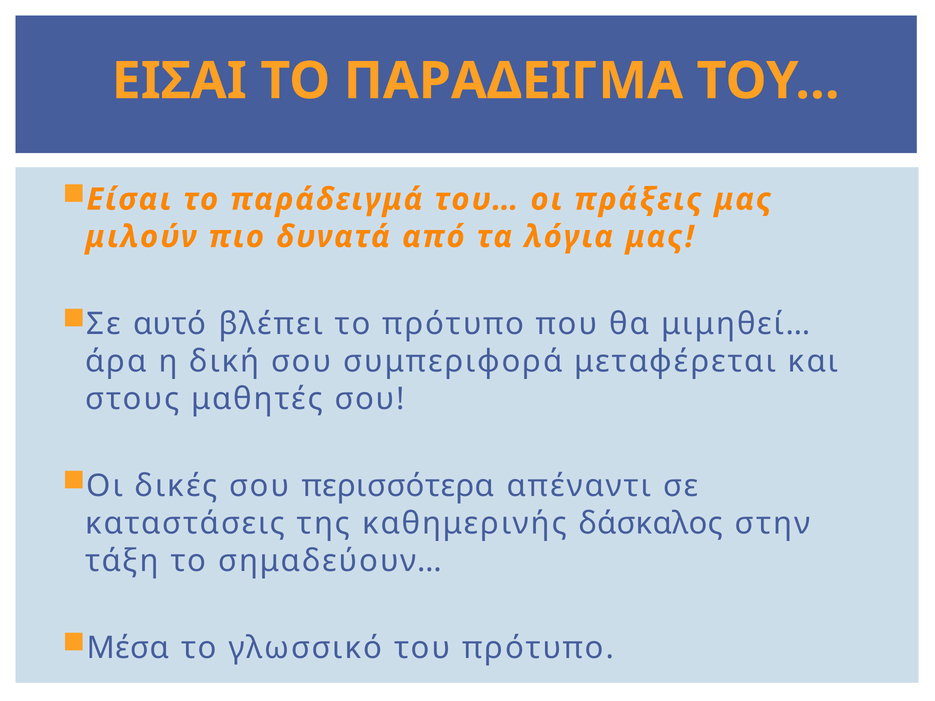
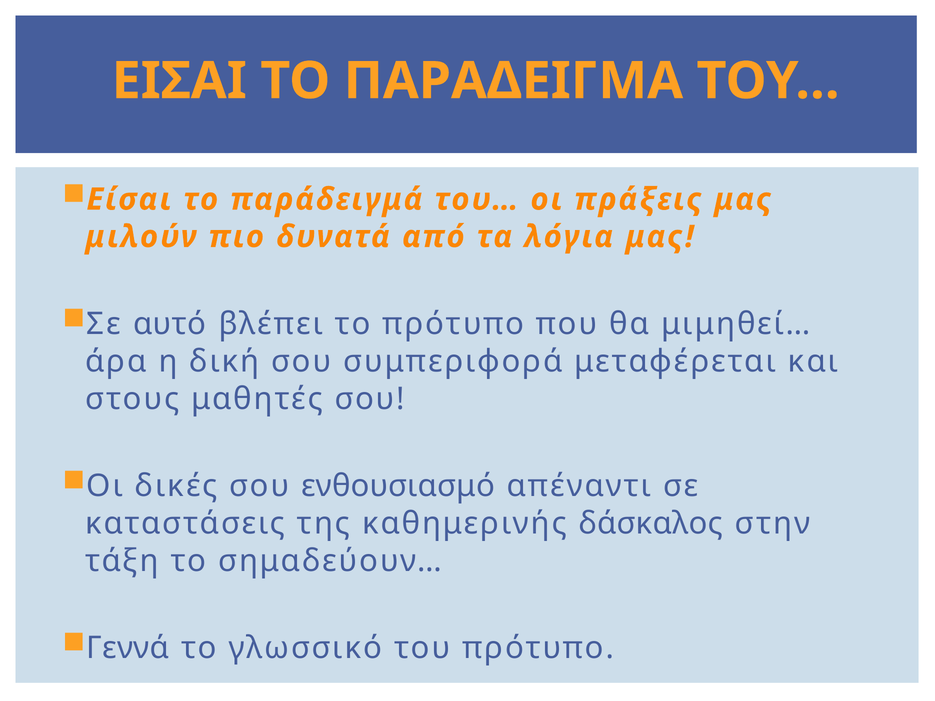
περισσότερα: περισσότερα -> ενθουσιασμό
Μέσα: Μέσα -> Γεννά
